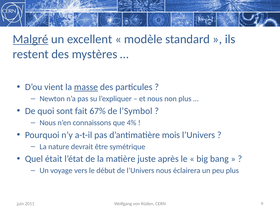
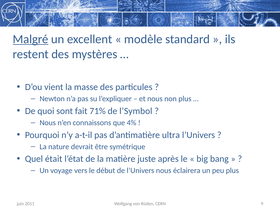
masse underline: present -> none
67%: 67% -> 71%
mois: mois -> ultra
